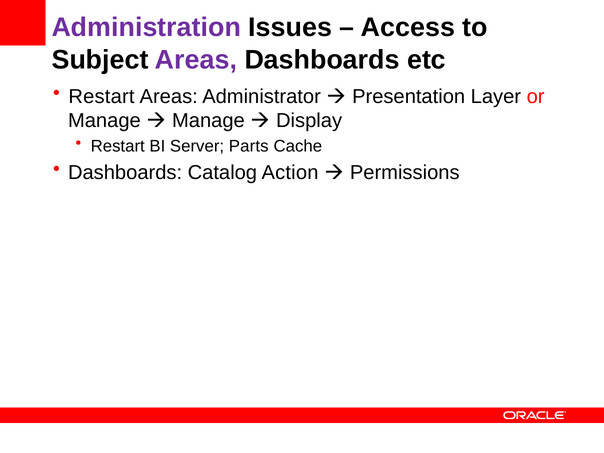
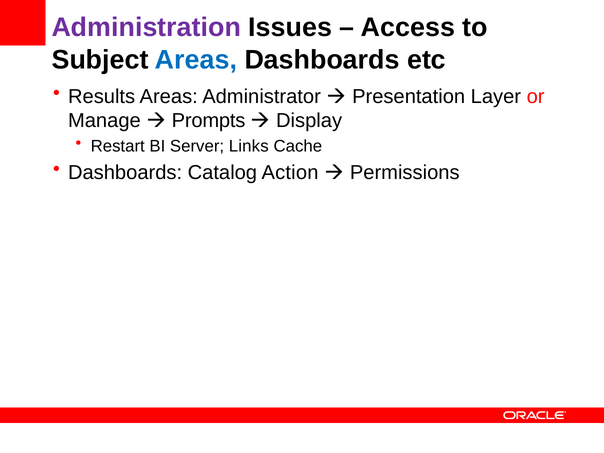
Areas at (196, 60) colour: purple -> blue
Restart at (101, 97): Restart -> Results
Manage at (208, 121): Manage -> Prompts
Parts: Parts -> Links
